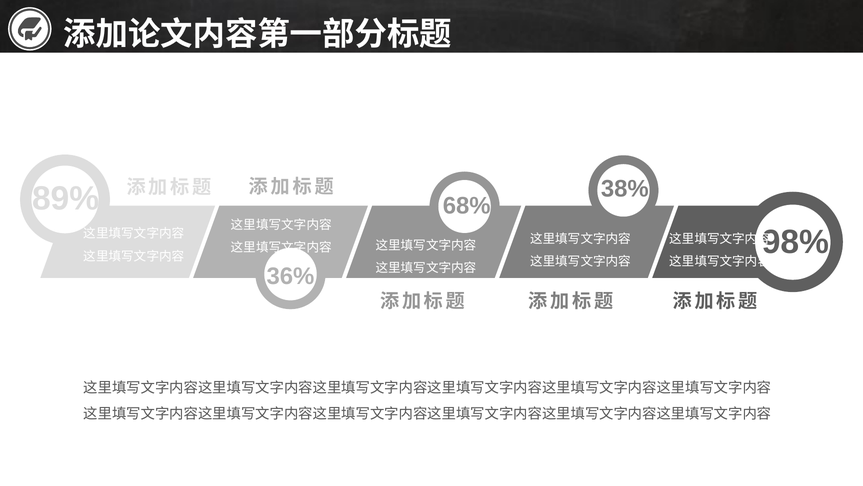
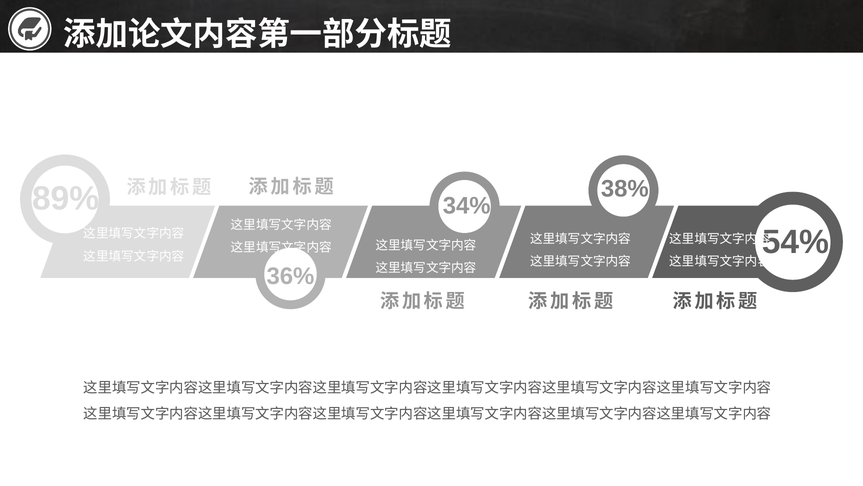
68%: 68% -> 34%
98%: 98% -> 54%
